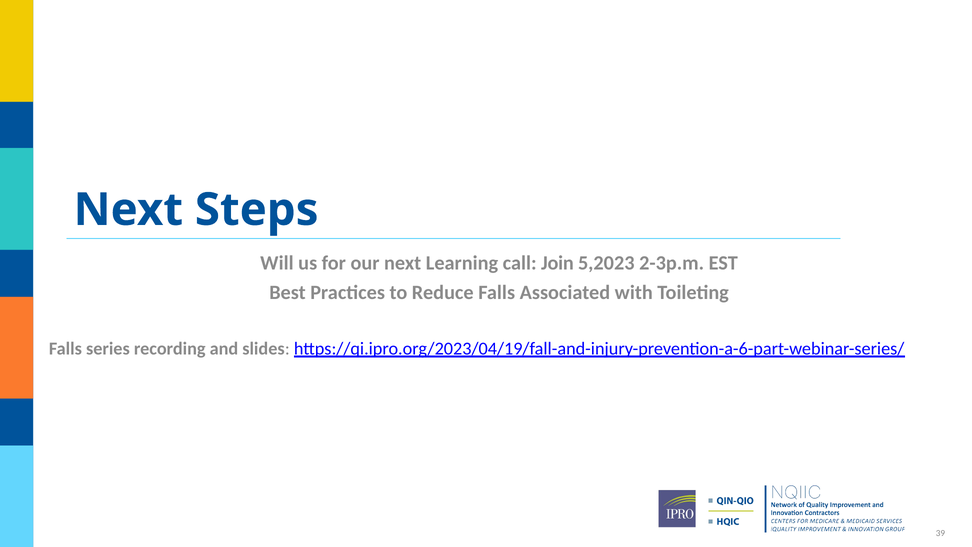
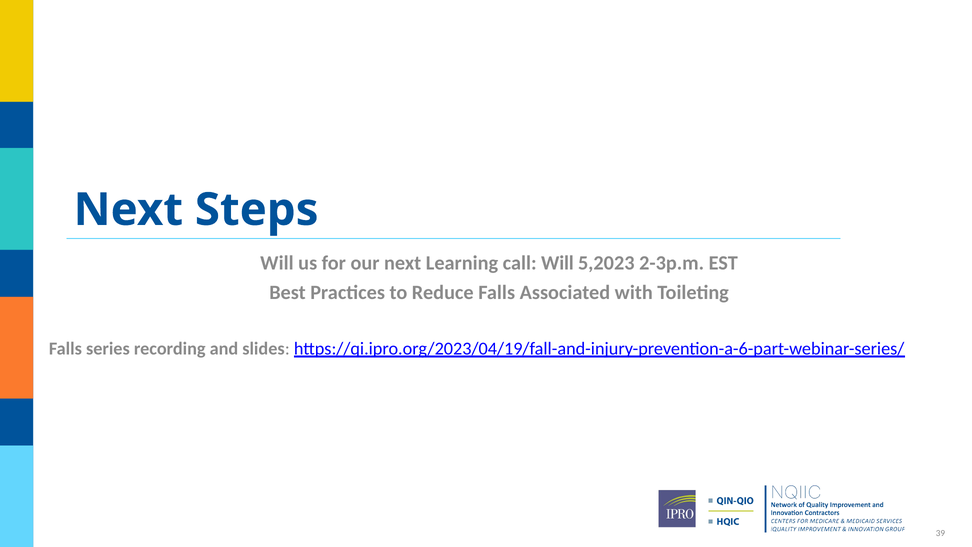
call Join: Join -> Will
